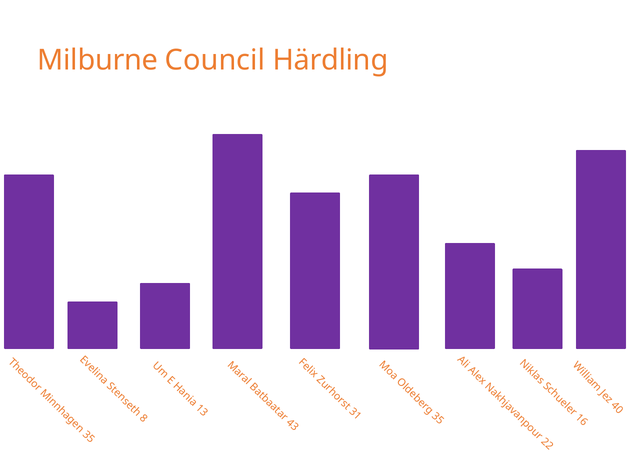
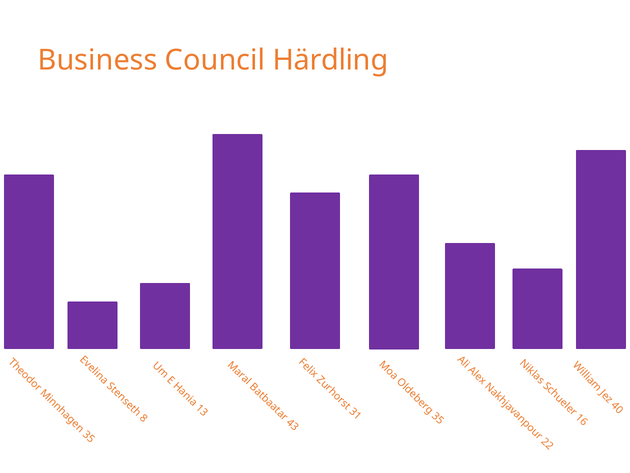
Milburne: Milburne -> Business
